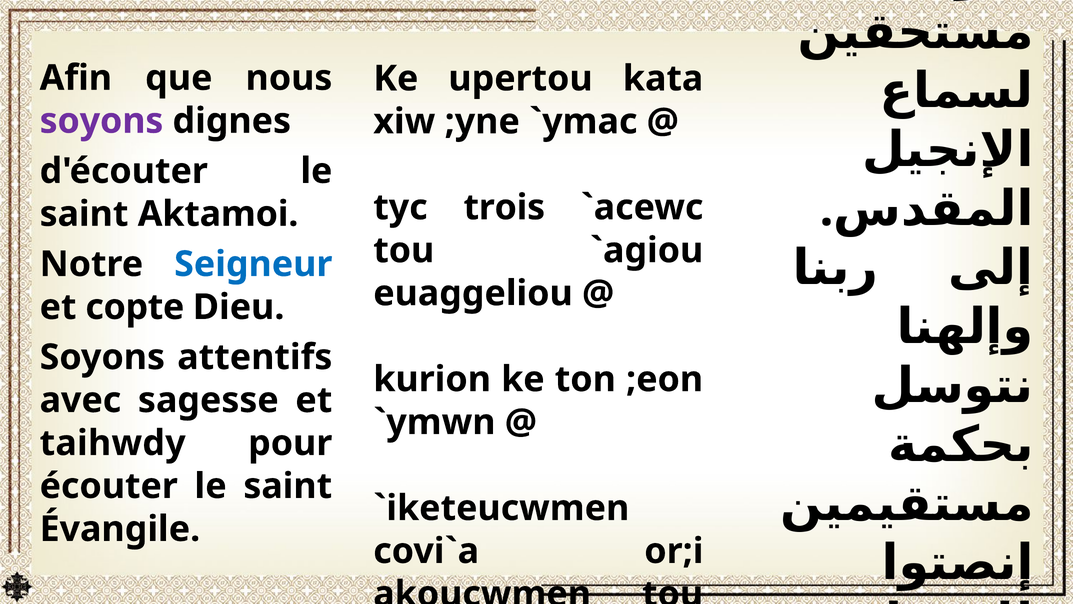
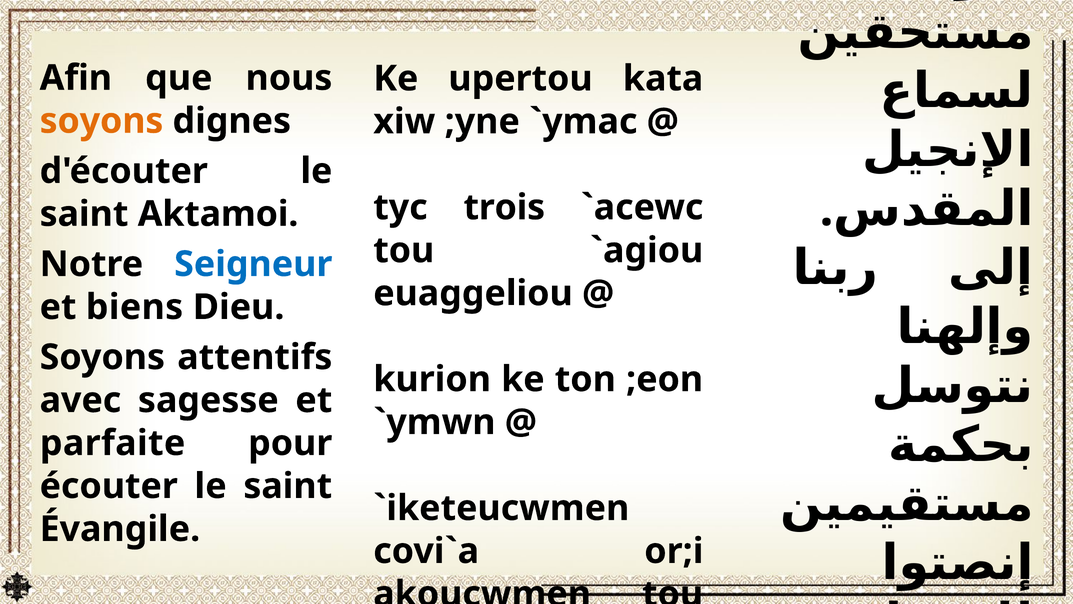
soyons at (101, 121) colour: purple -> orange
copte: copte -> biens
taihwdy: taihwdy -> parfaite
